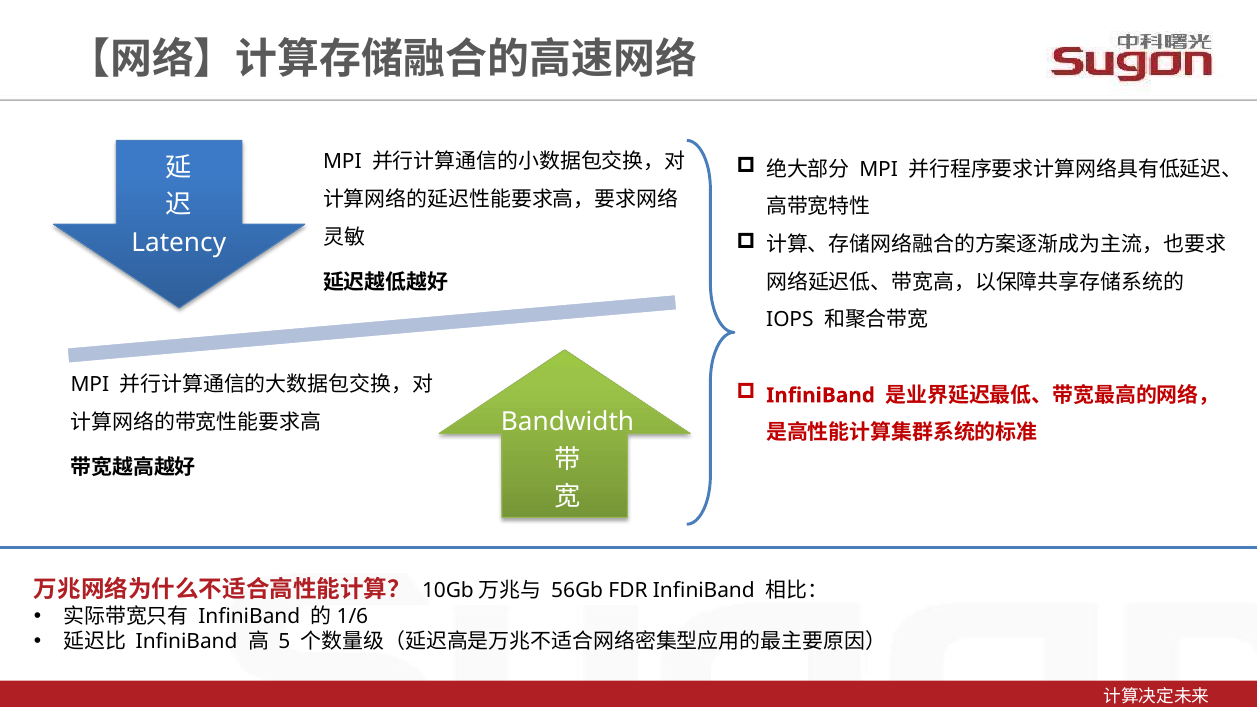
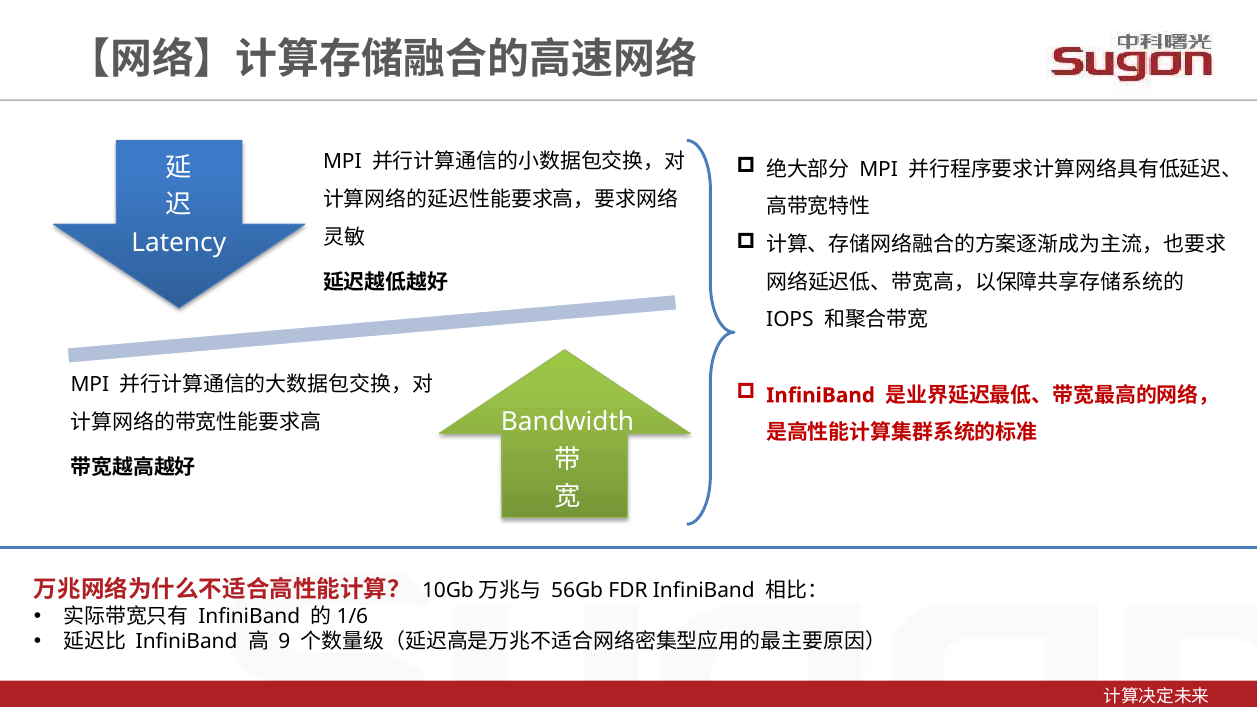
5: 5 -> 9
